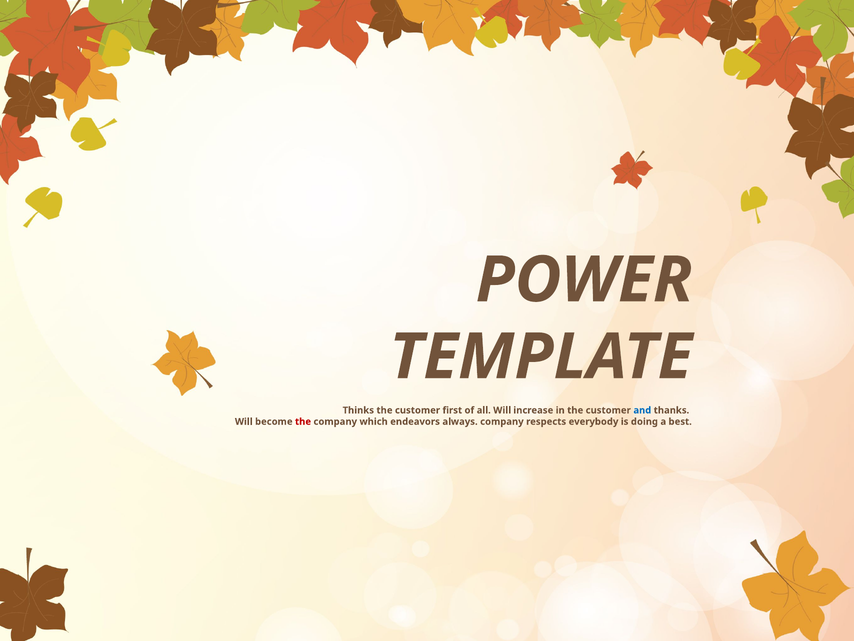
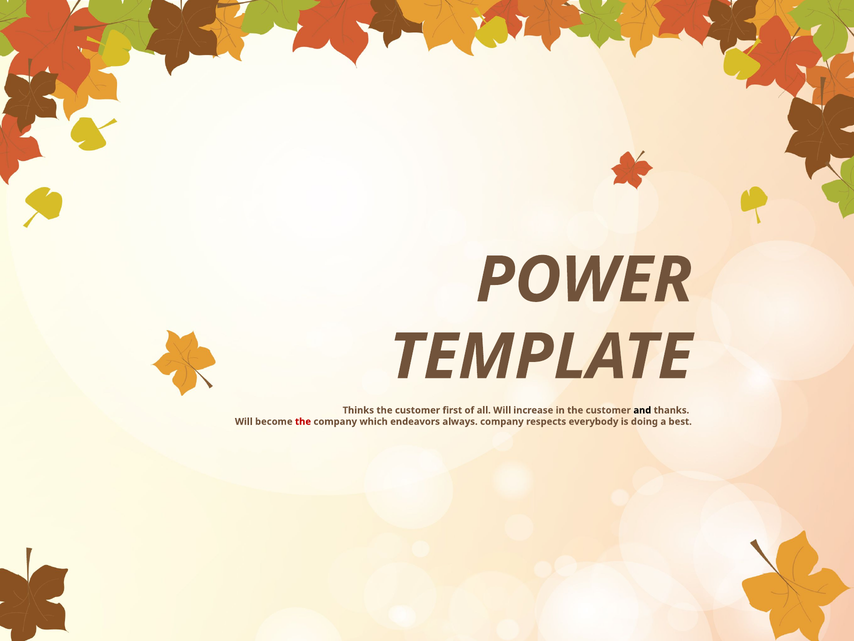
and colour: blue -> black
